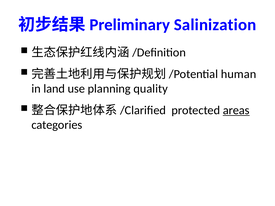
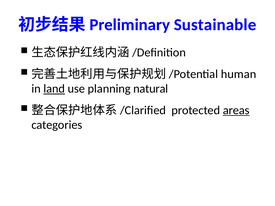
Salinization: Salinization -> Sustainable
land underline: none -> present
quality: quality -> natural
